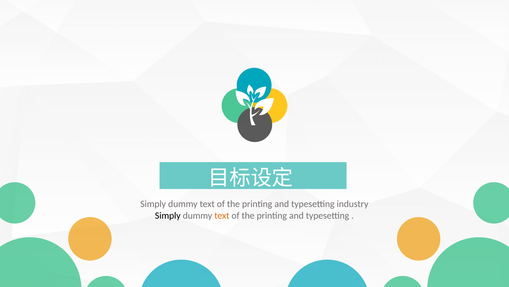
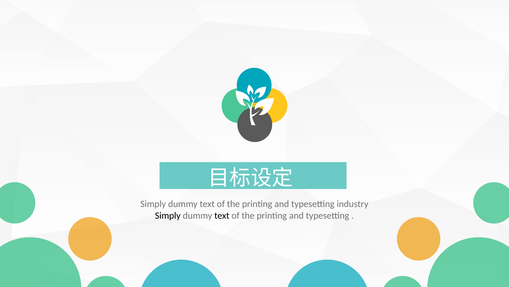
text at (222, 215) colour: orange -> black
